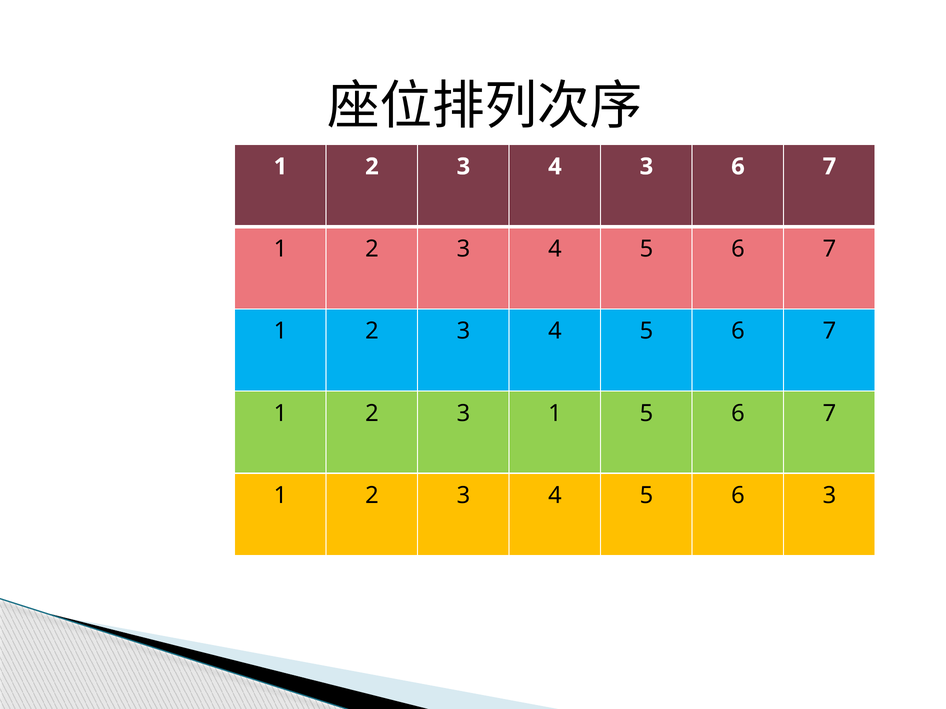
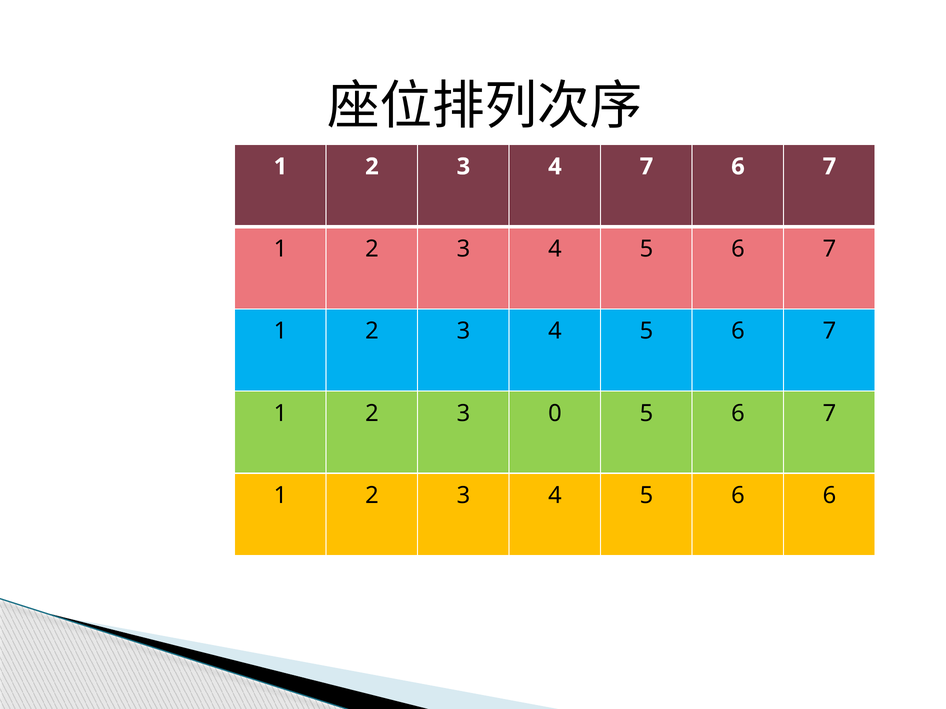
4 3: 3 -> 7
3 1: 1 -> 0
6 3: 3 -> 6
